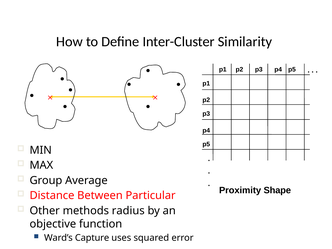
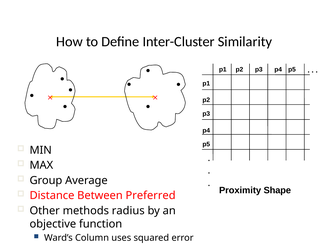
Particular: Particular -> Preferred
Capture: Capture -> Column
